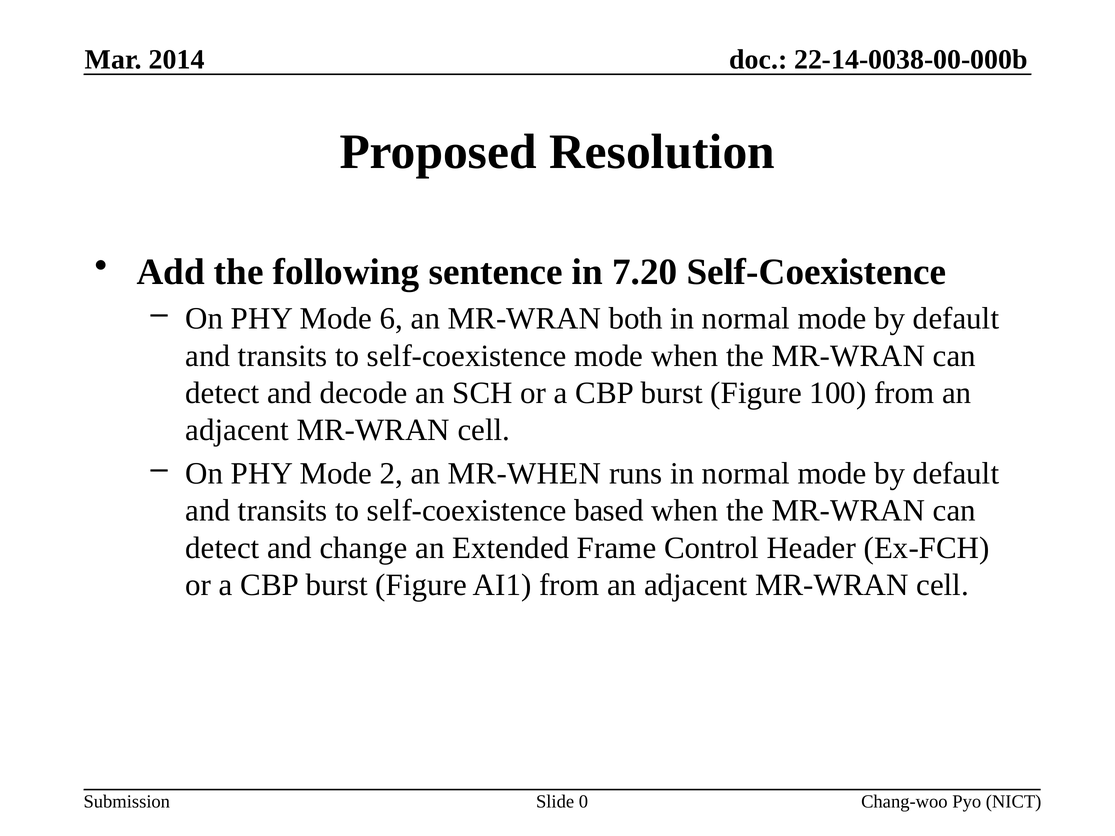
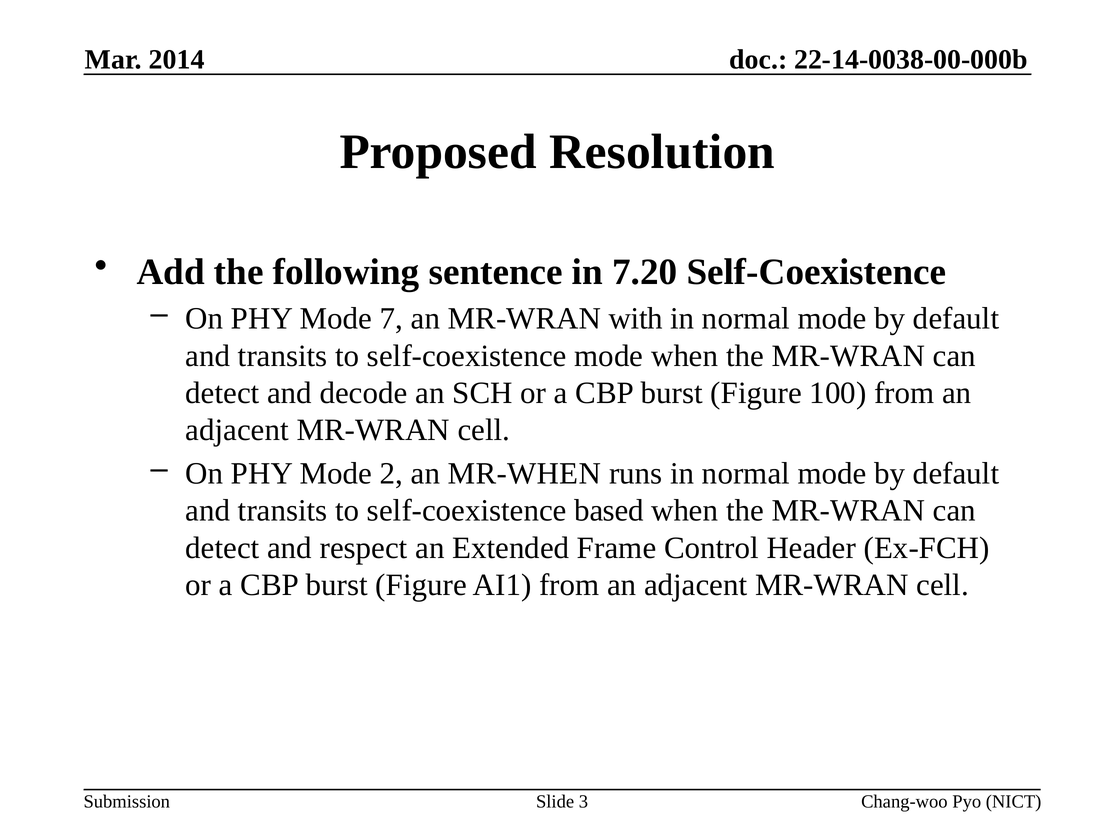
6: 6 -> 7
both: both -> with
change: change -> respect
0: 0 -> 3
